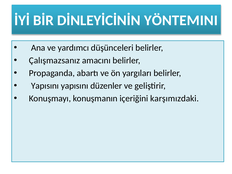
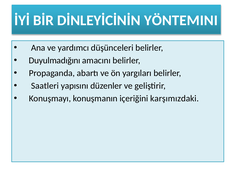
Çalışmazsanız: Çalışmazsanız -> Duyulmadığını
Yapısını at (45, 86): Yapısını -> Saatleri
